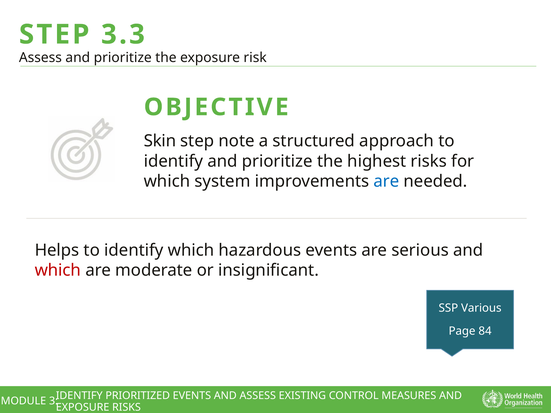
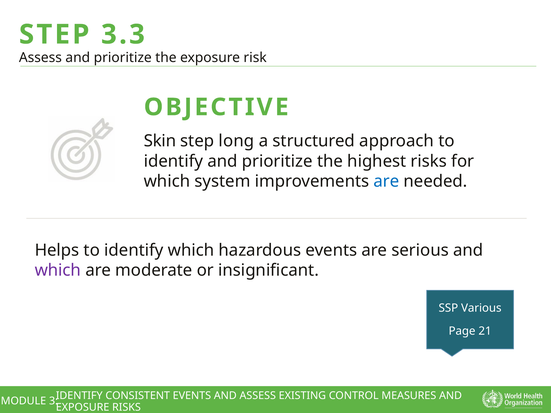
note: note -> long
which at (58, 270) colour: red -> purple
84: 84 -> 21
PRIORITIZED: PRIORITIZED -> CONSISTENT
